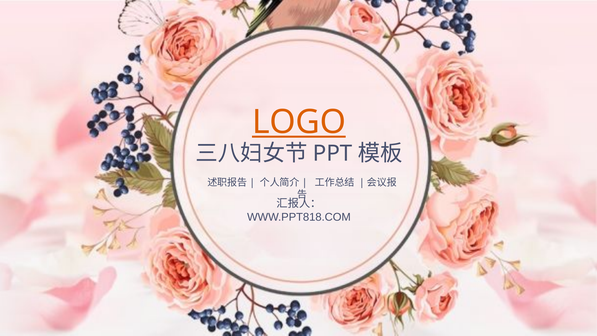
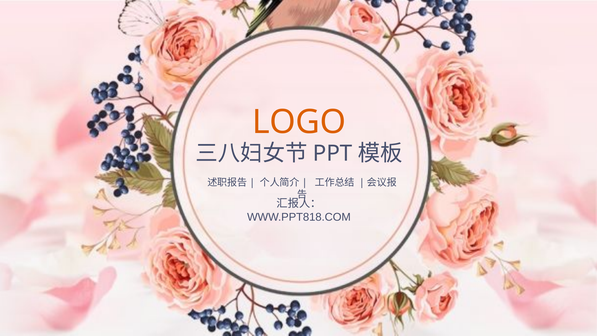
LOGO underline: present -> none
